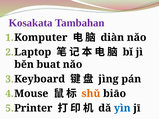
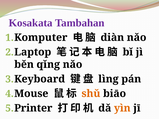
buat: buat -> qǐng
jìng: jìng -> lìng
yìn colour: blue -> orange
